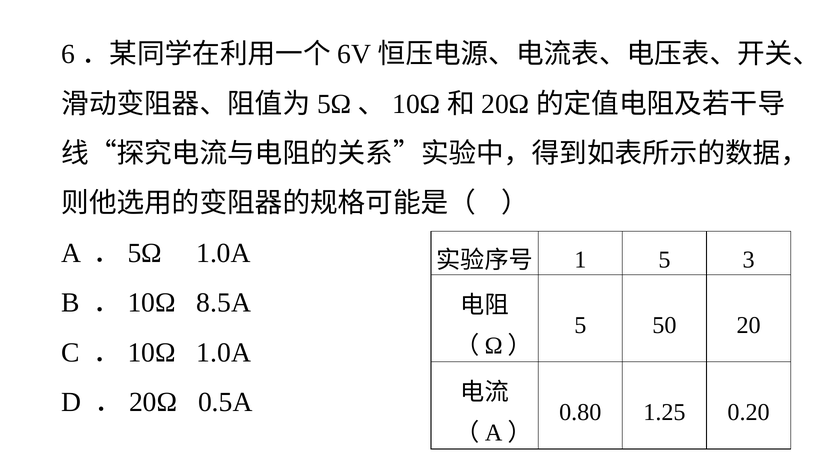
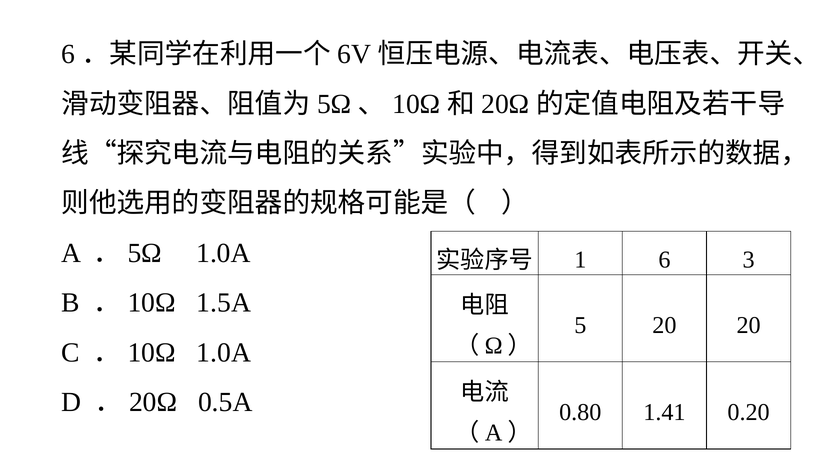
1 5: 5 -> 6
8.5A: 8.5A -> 1.5A
5 50: 50 -> 20
1.25: 1.25 -> 1.41
